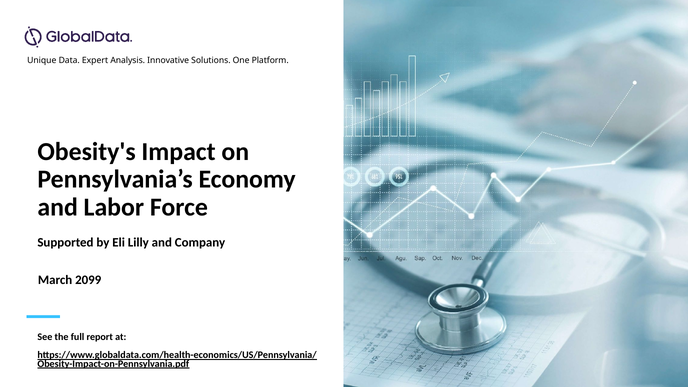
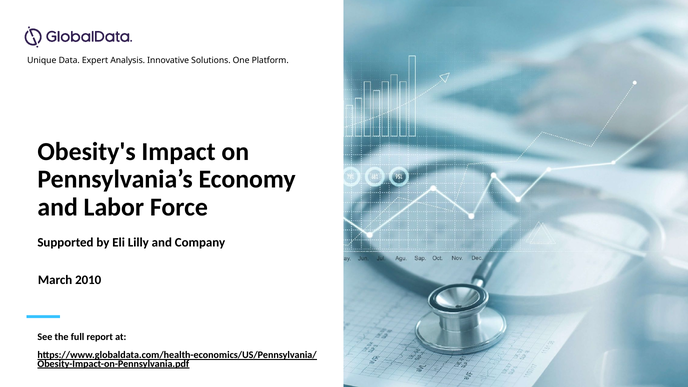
2099: 2099 -> 2010
